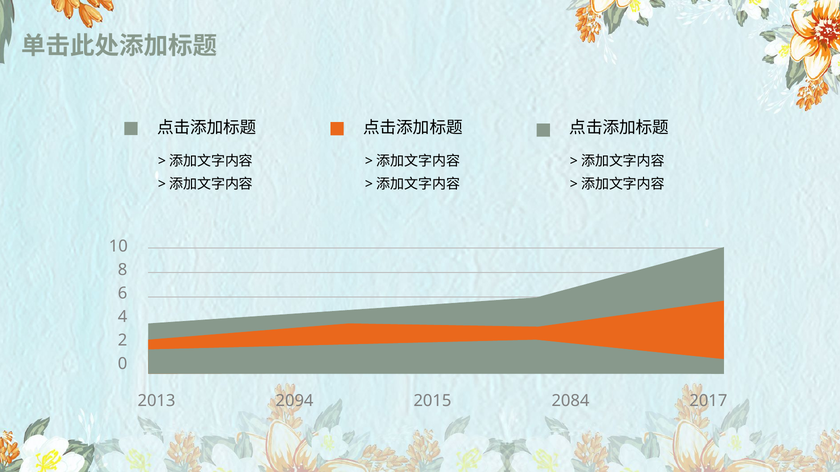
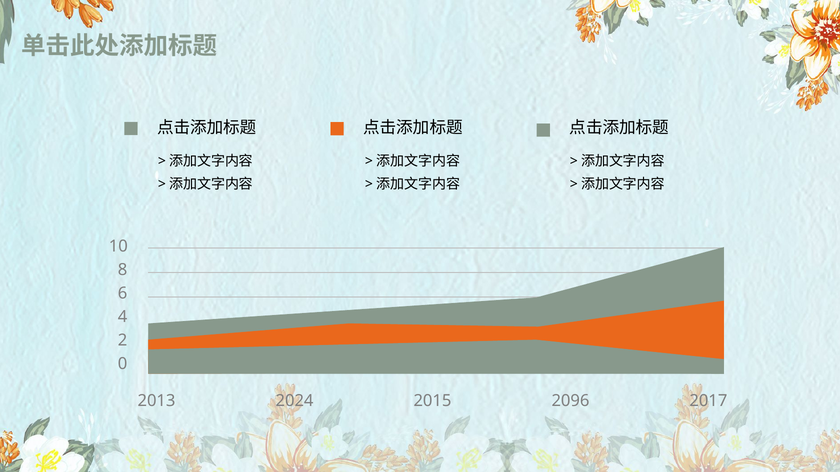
2094: 2094 -> 2024
2084: 2084 -> 2096
